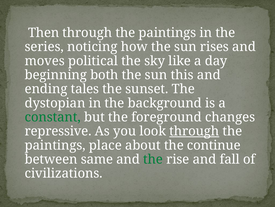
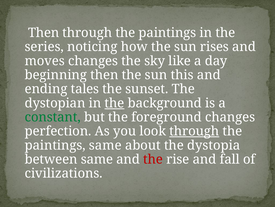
moves political: political -> changes
beginning both: both -> then
the at (114, 103) underline: none -> present
repressive: repressive -> perfection
paintings place: place -> same
continue: continue -> dystopia
the at (153, 159) colour: green -> red
